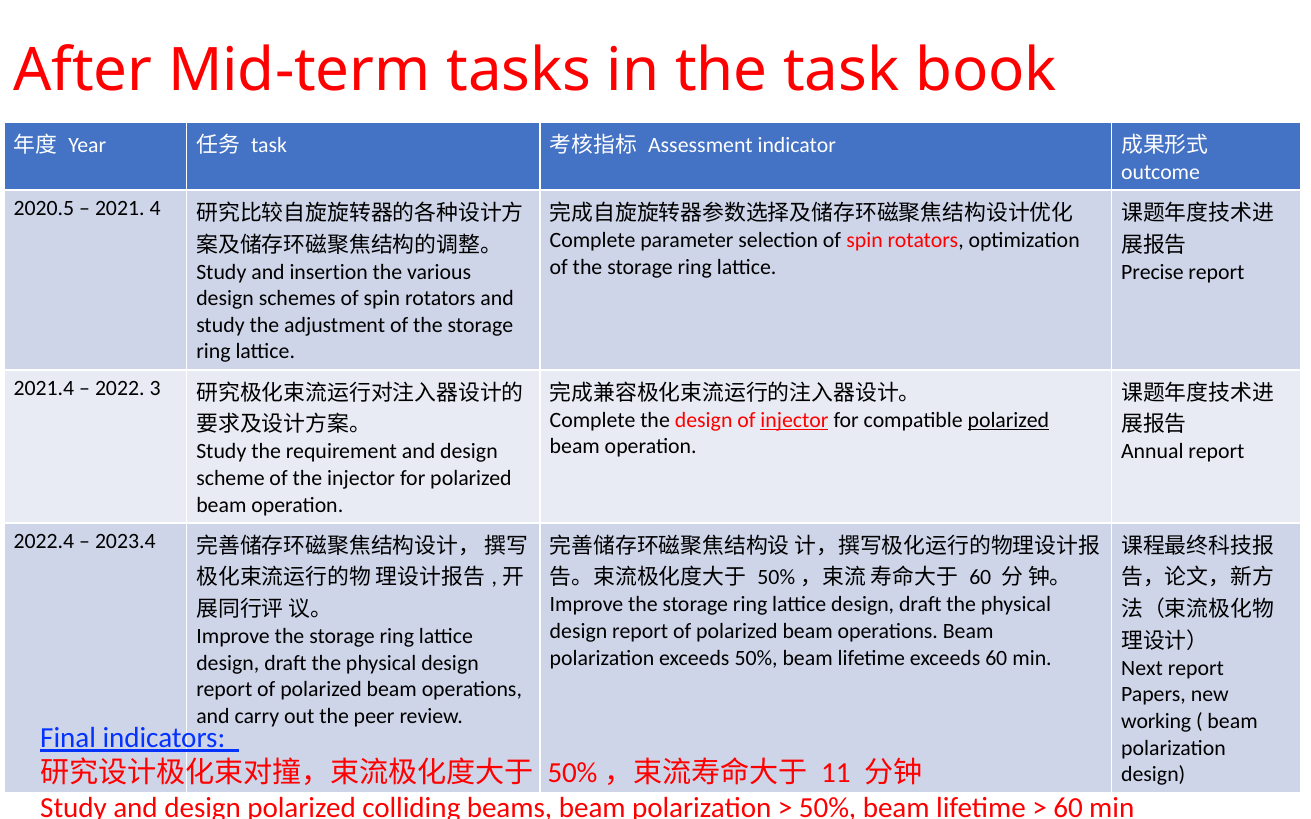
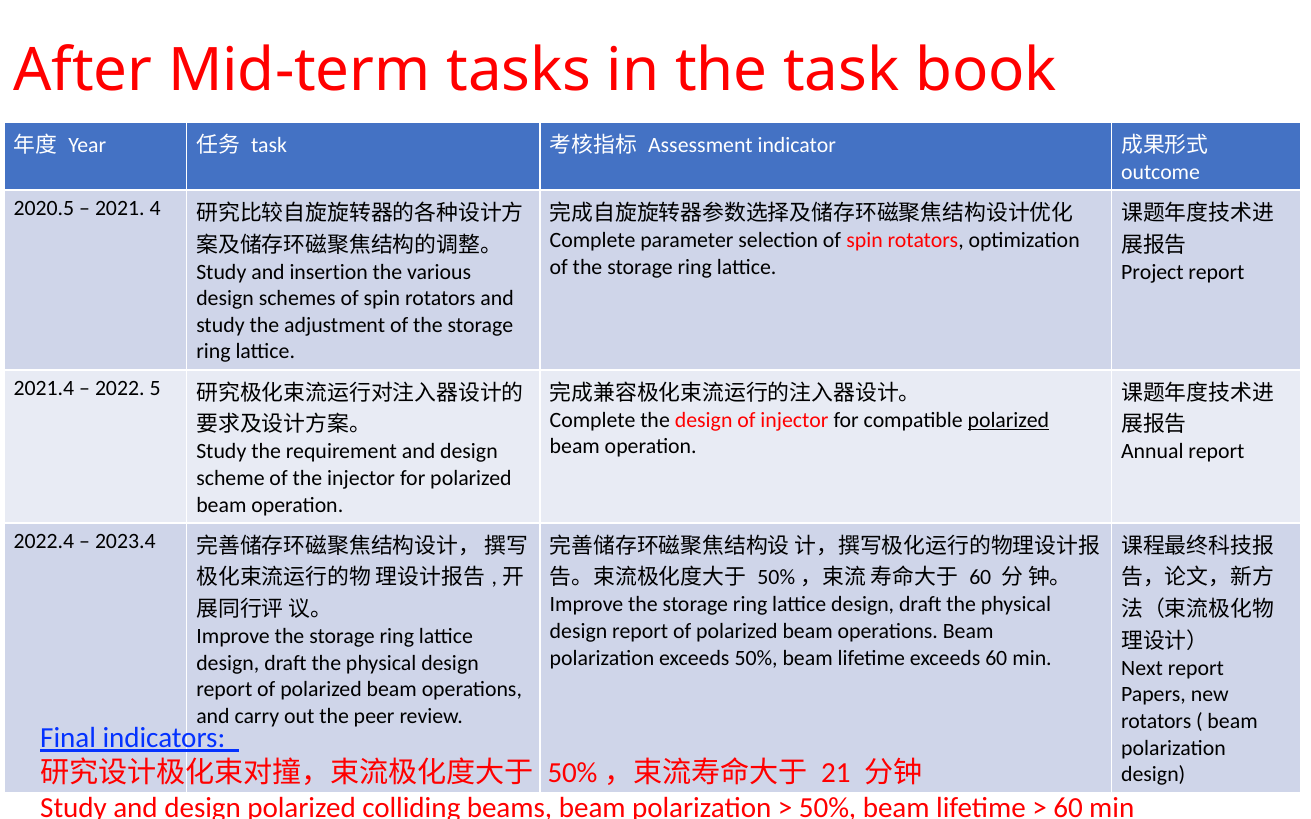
Precise: Precise -> Project
3: 3 -> 5
injector at (794, 420) underline: present -> none
working at (1156, 722): working -> rotators
11: 11 -> 21
